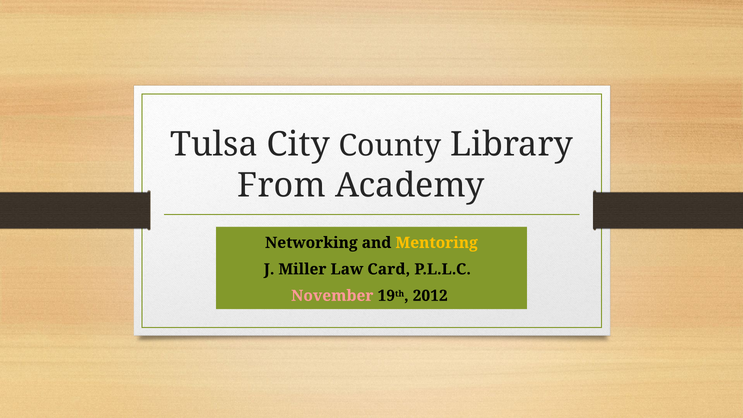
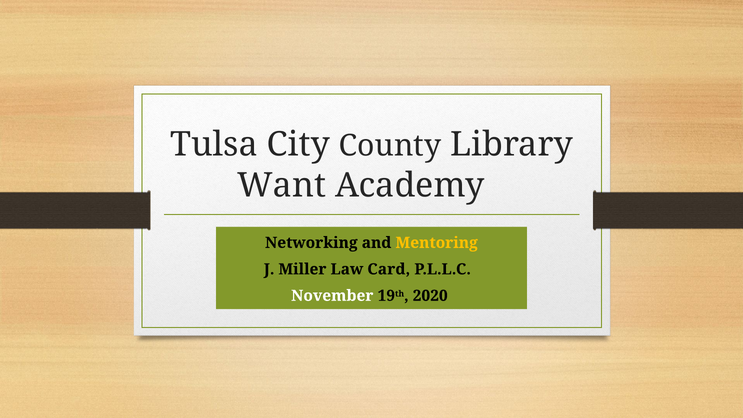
From: From -> Want
November colour: pink -> white
2012: 2012 -> 2020
